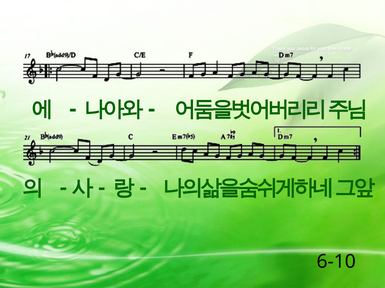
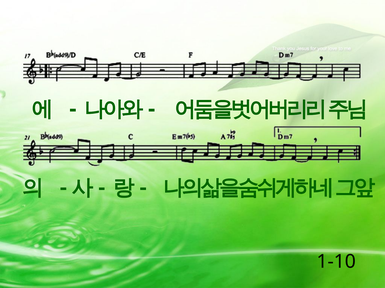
6-10: 6-10 -> 1-10
